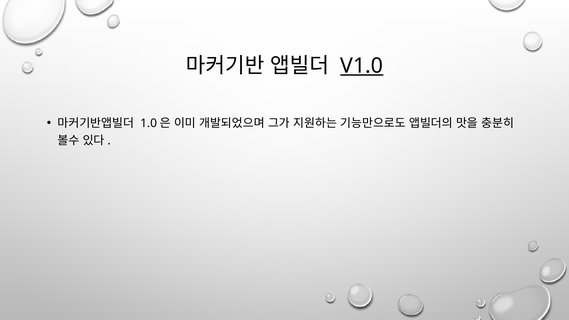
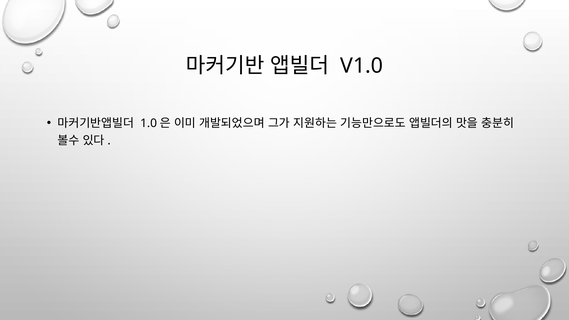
V1.0 underline: present -> none
